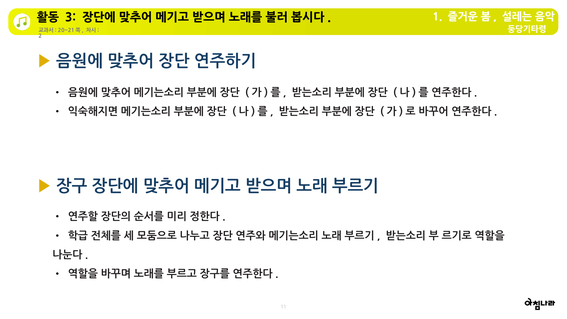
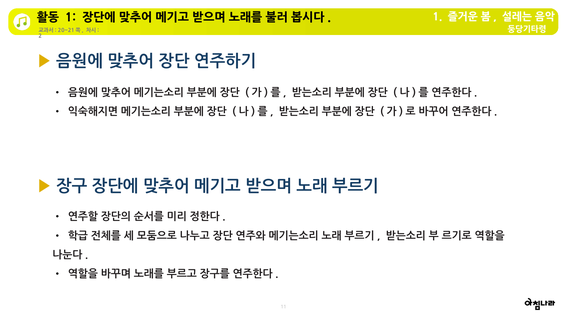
3 at (71, 18): 3 -> 1
